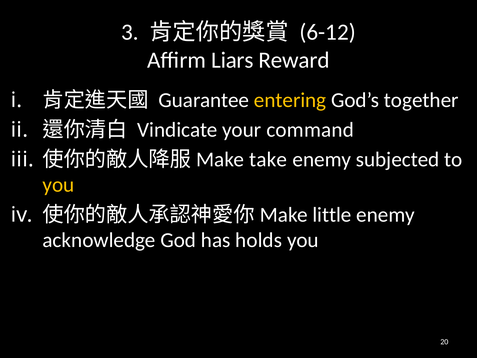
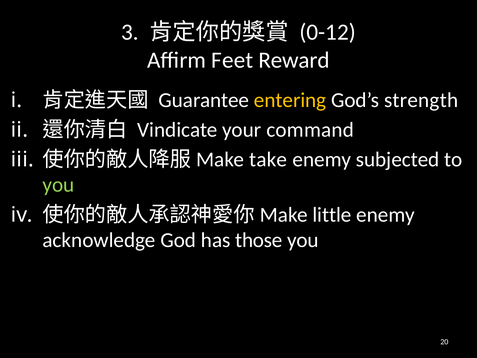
6-12: 6-12 -> 0-12
Liars: Liars -> Feet
together: together -> strength
you at (58, 185) colour: yellow -> light green
holds: holds -> those
